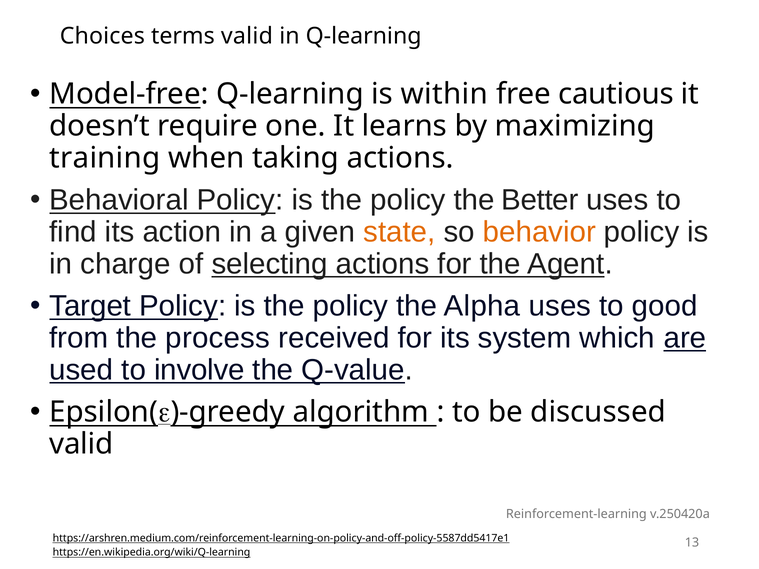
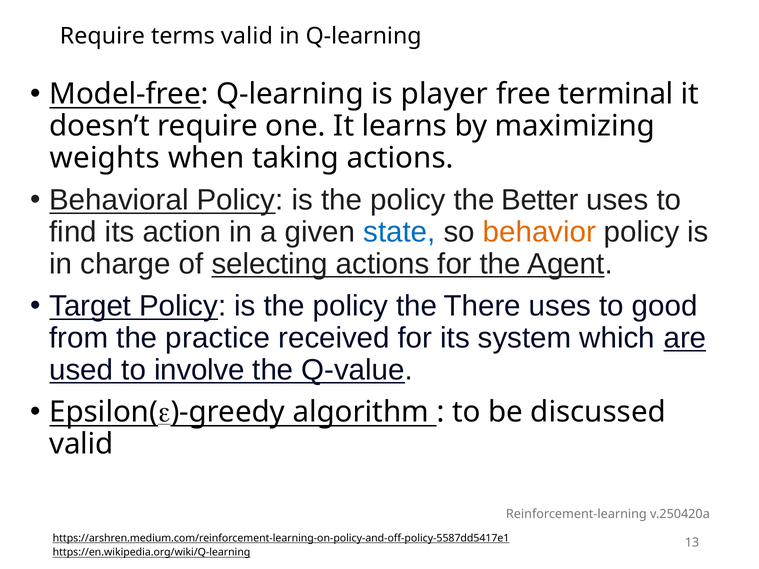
Choices at (102, 36): Choices -> Require
within: within -> player
cautious: cautious -> terminal
training: training -> weights
state colour: orange -> blue
Alpha: Alpha -> There
process: process -> practice
